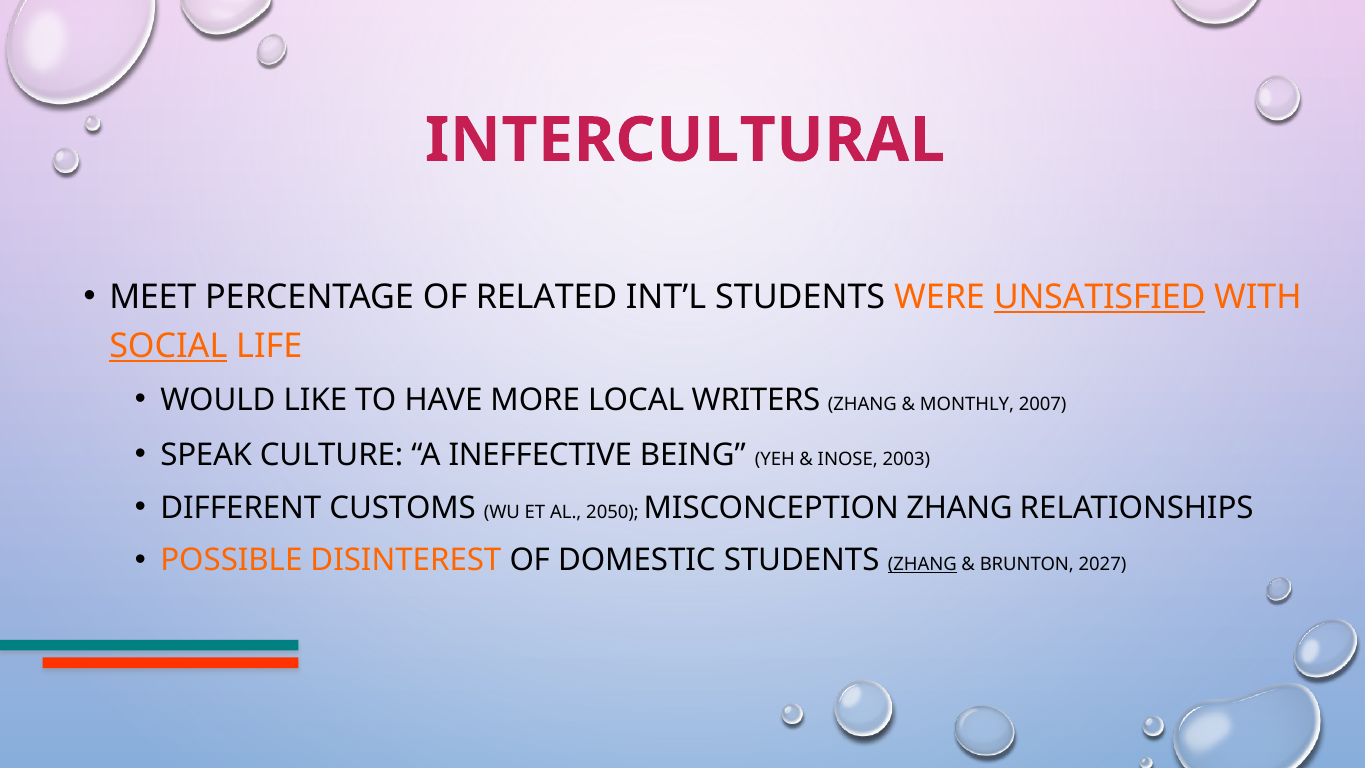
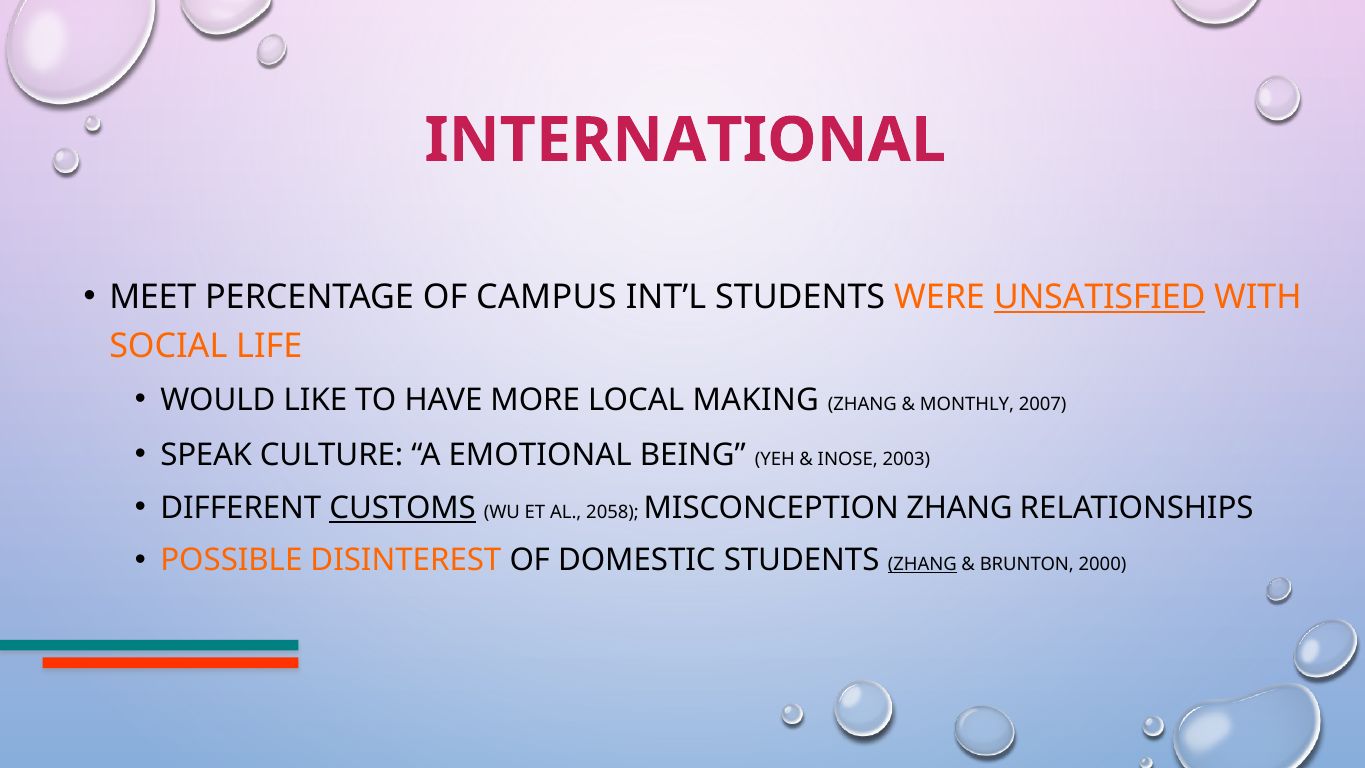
INTERCULTURAL: INTERCULTURAL -> INTERNATIONAL
RELATED: RELATED -> CAMPUS
SOCIAL underline: present -> none
WRITERS: WRITERS -> MAKING
INEFFECTIVE: INEFFECTIVE -> EMOTIONAL
CUSTOMS underline: none -> present
2050: 2050 -> 2058
2027: 2027 -> 2000
